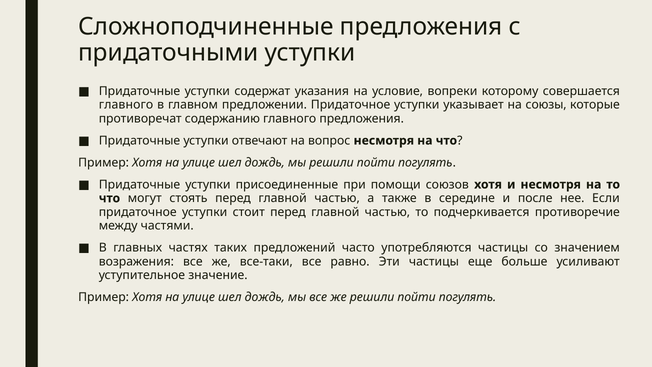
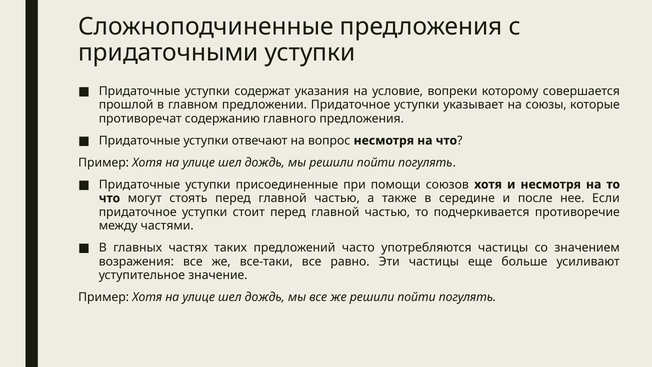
главного at (126, 105): главного -> прошлой
